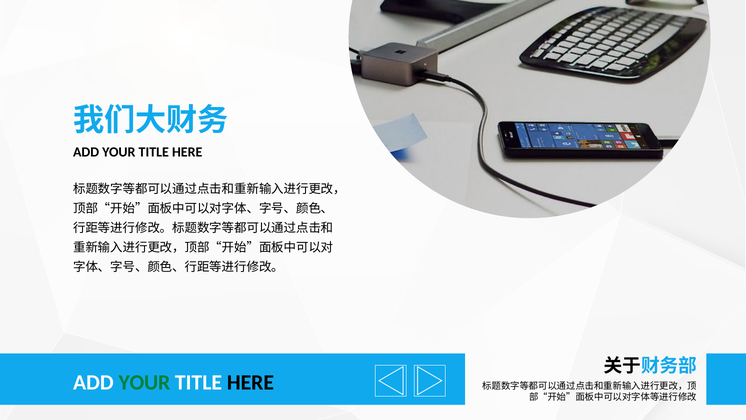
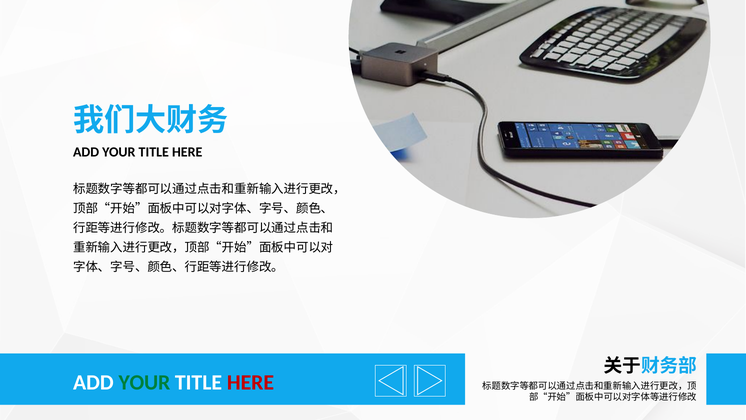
HERE at (250, 382) colour: black -> red
